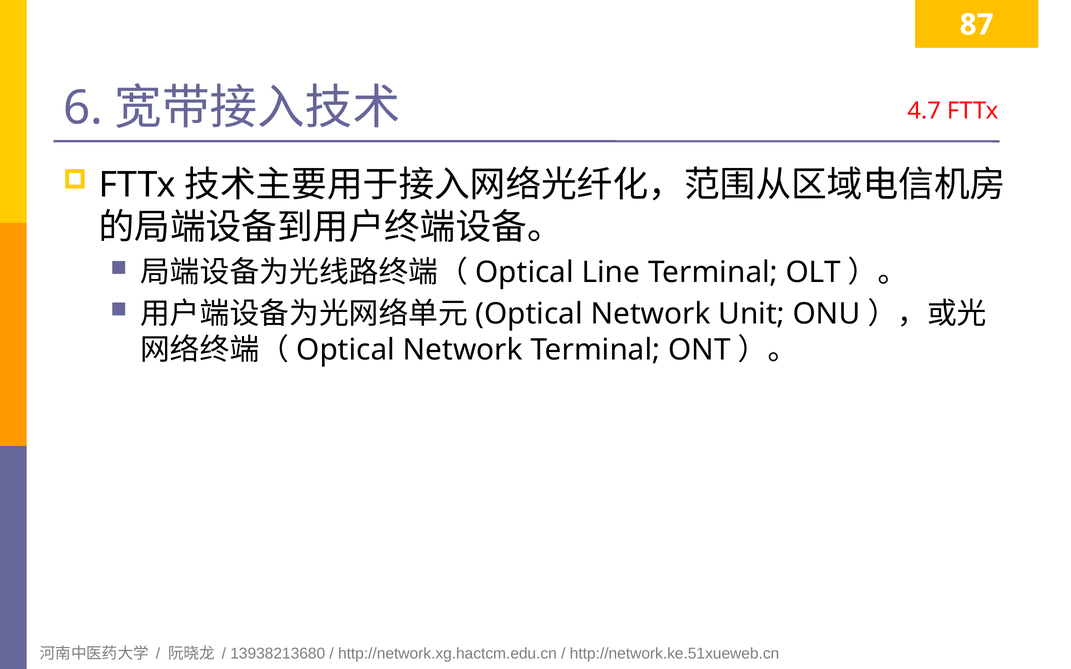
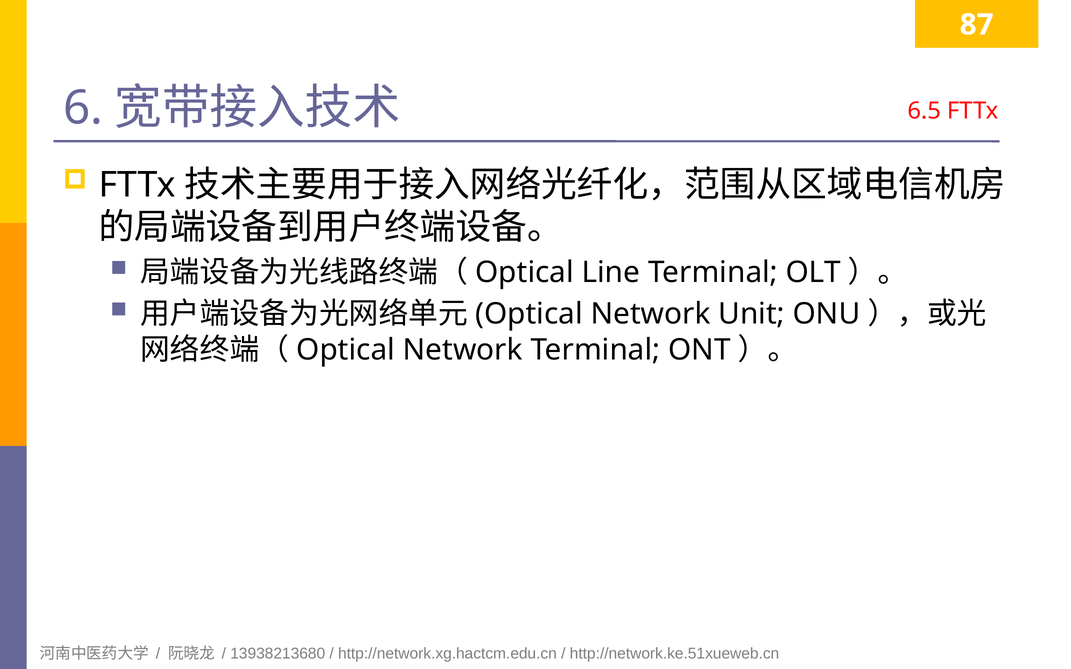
4.7: 4.7 -> 6.5
